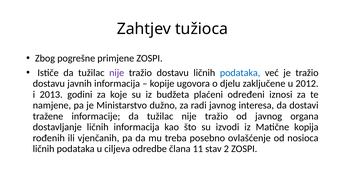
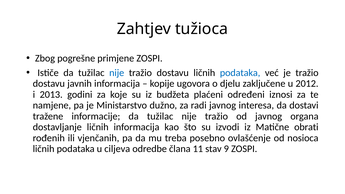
nije at (117, 73) colour: purple -> blue
kopija: kopija -> obrati
2: 2 -> 9
